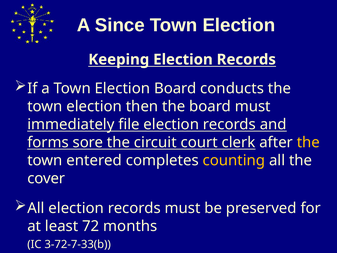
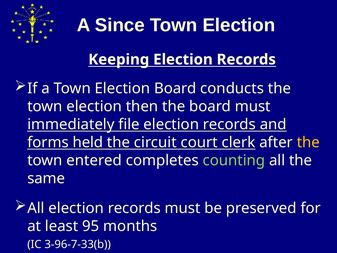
sore: sore -> held
counting colour: yellow -> light green
cover: cover -> same
72: 72 -> 95
3-72-7-33(b: 3-72-7-33(b -> 3-96-7-33(b
